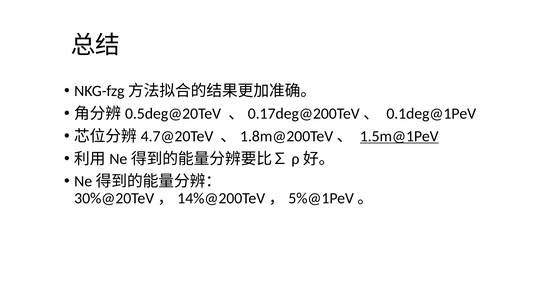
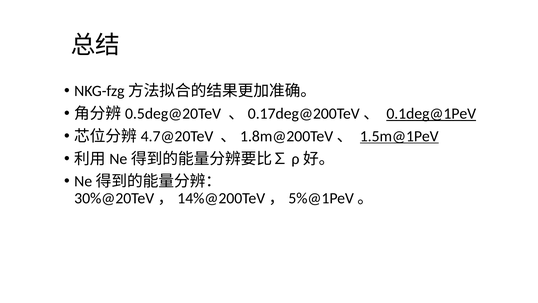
0.1deg@1PeV underline: none -> present
